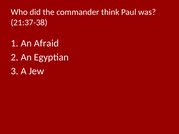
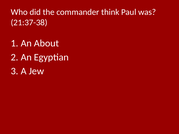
Afraid: Afraid -> About
